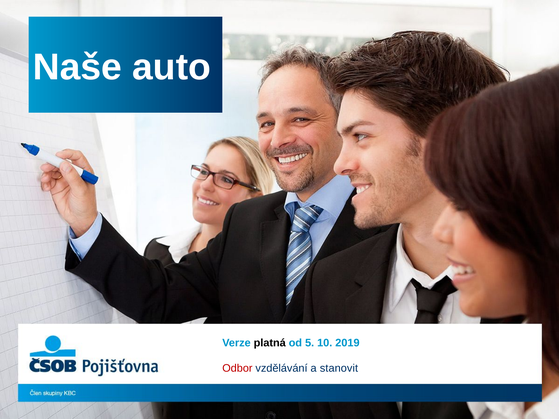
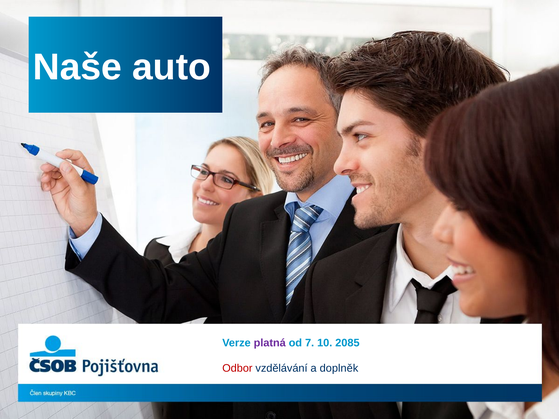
platná colour: black -> purple
5: 5 -> 7
2019: 2019 -> 2085
stanovit: stanovit -> doplněk
